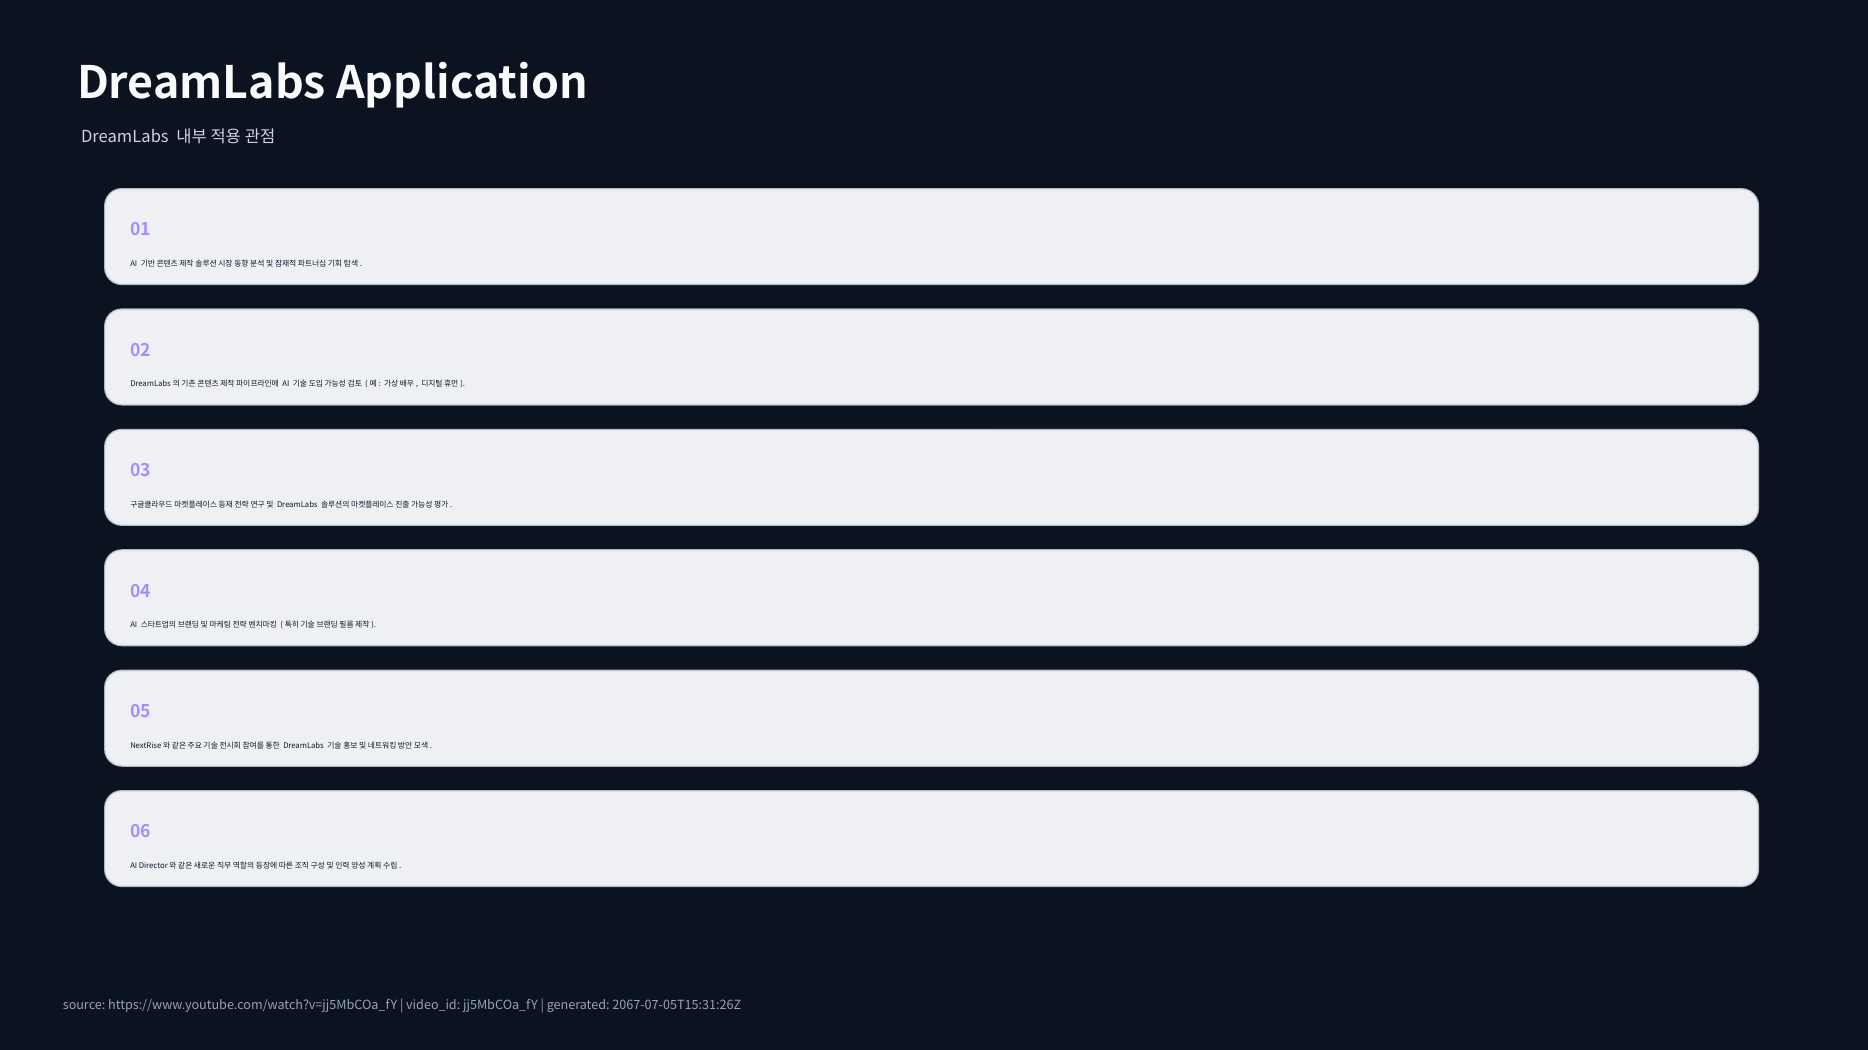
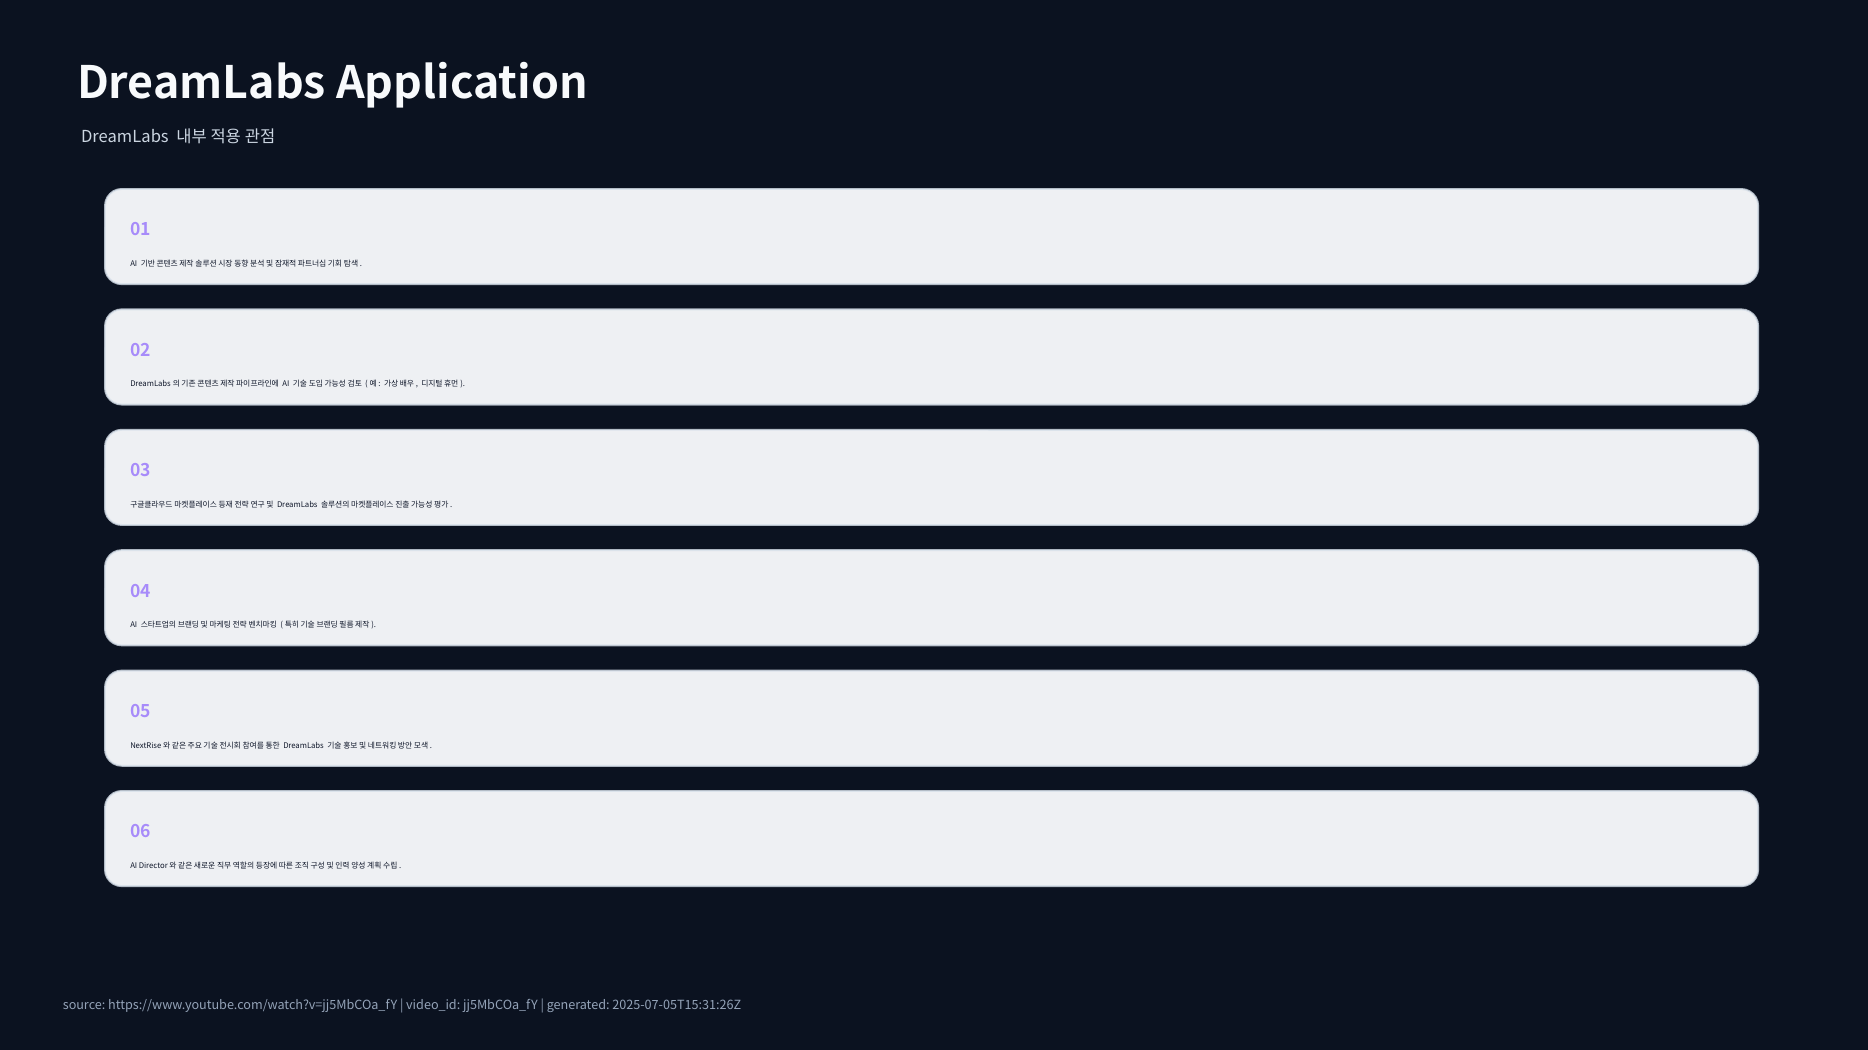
2067-07-05T15:31:26Z: 2067-07-05T15:31:26Z -> 2025-07-05T15:31:26Z
